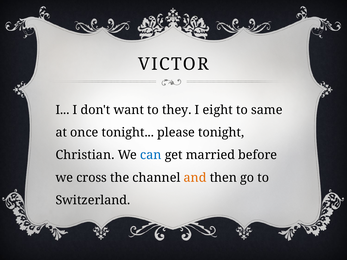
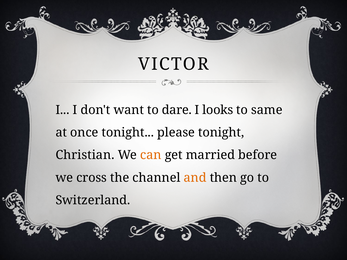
they: they -> dare
eight: eight -> looks
can colour: blue -> orange
